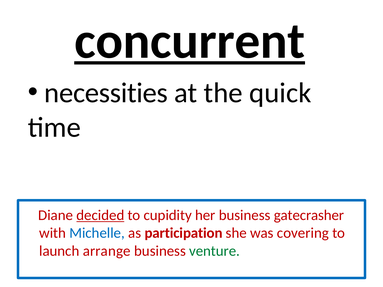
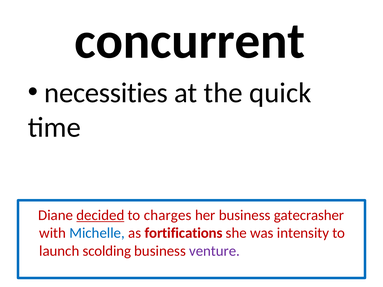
concurrent underline: present -> none
cupidity: cupidity -> charges
participation: participation -> fortifications
covering: covering -> intensity
arrange: arrange -> scolding
venture colour: green -> purple
